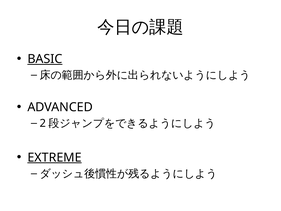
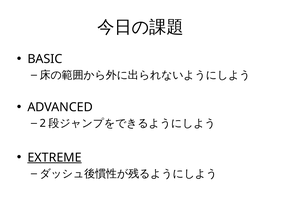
BASIC underline: present -> none
